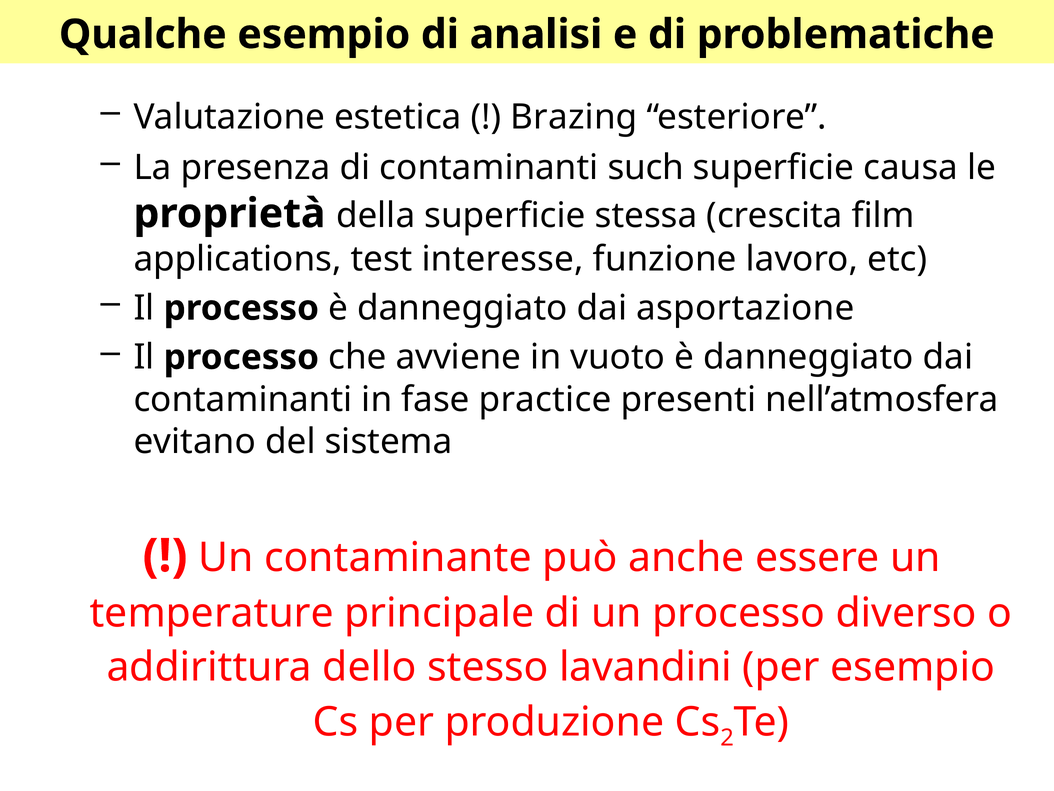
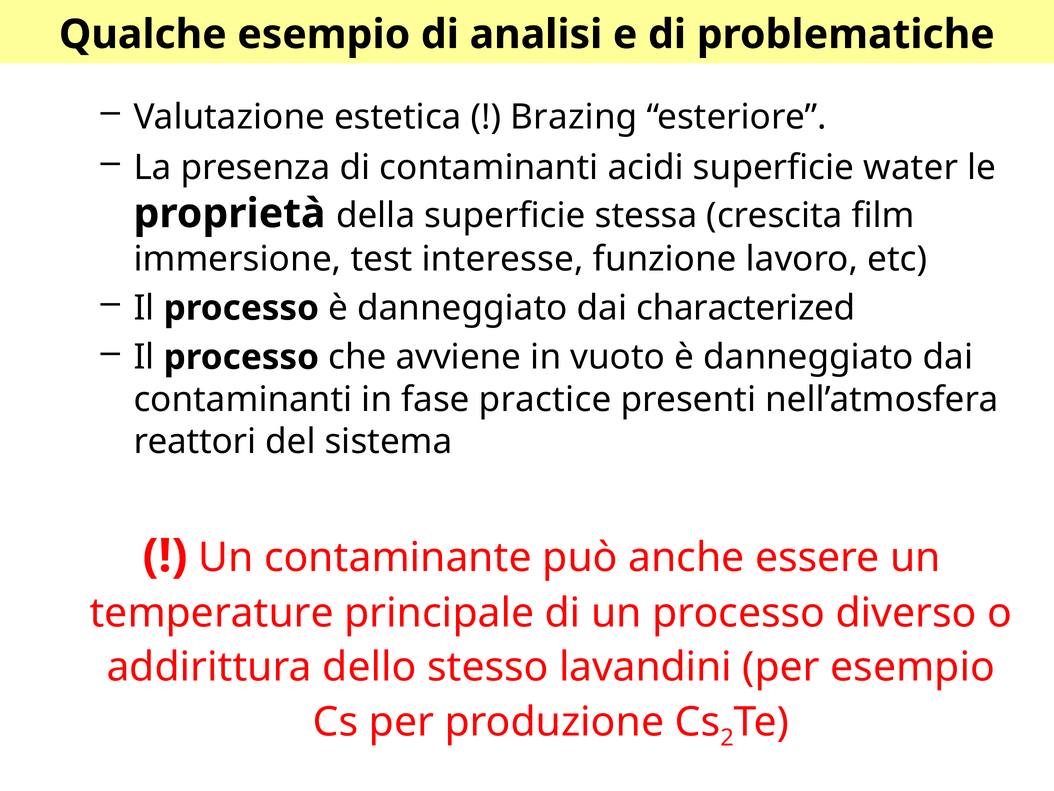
such: such -> acidi
causa: causa -> water
applications: applications -> immersione
asportazione: asportazione -> characterized
evitano: evitano -> reattori
